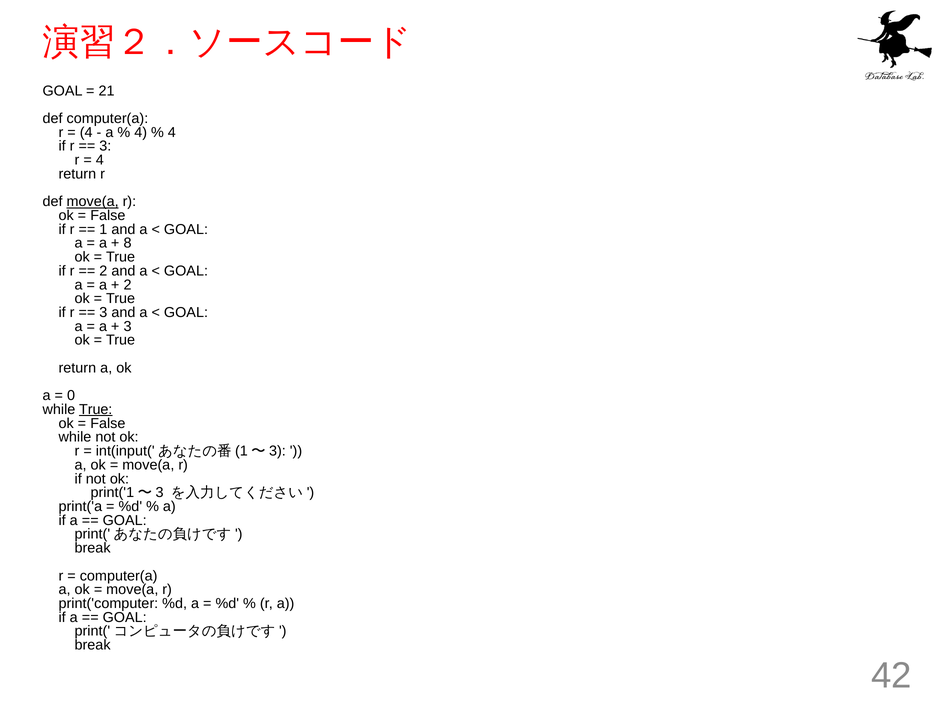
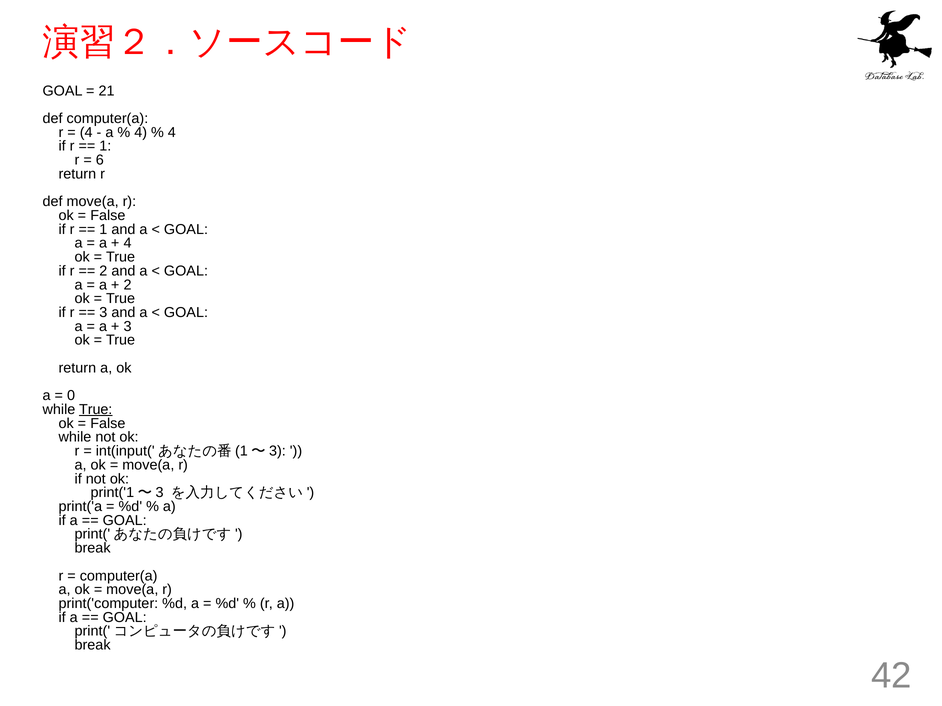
3 at (105, 146): 3 -> 1
4 at (100, 160): 4 -> 6
move(a at (93, 202) underline: present -> none
8 at (128, 243): 8 -> 4
